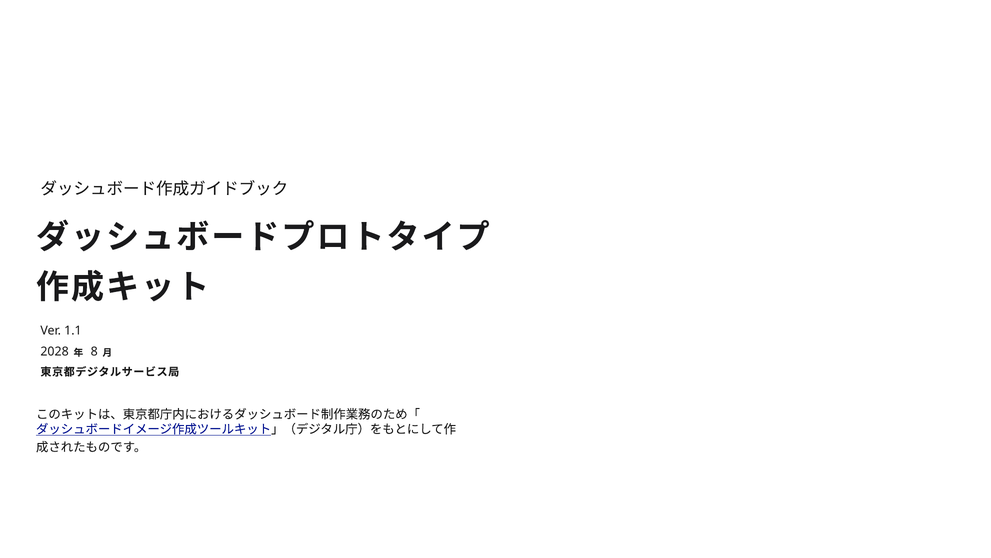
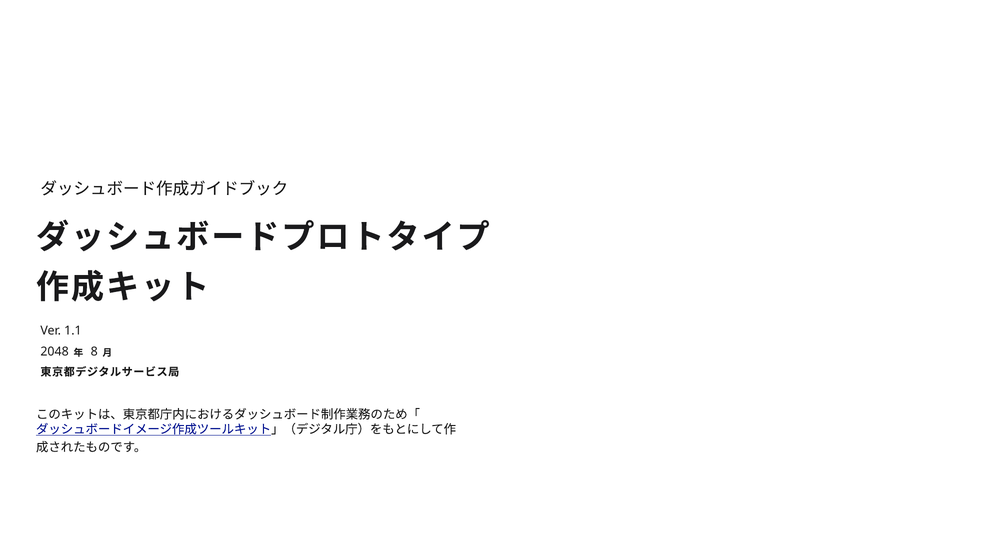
2028: 2028 -> 2048
